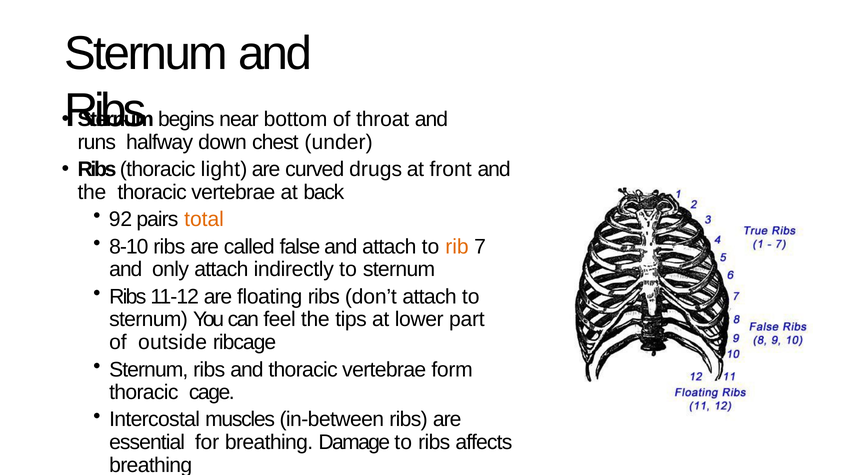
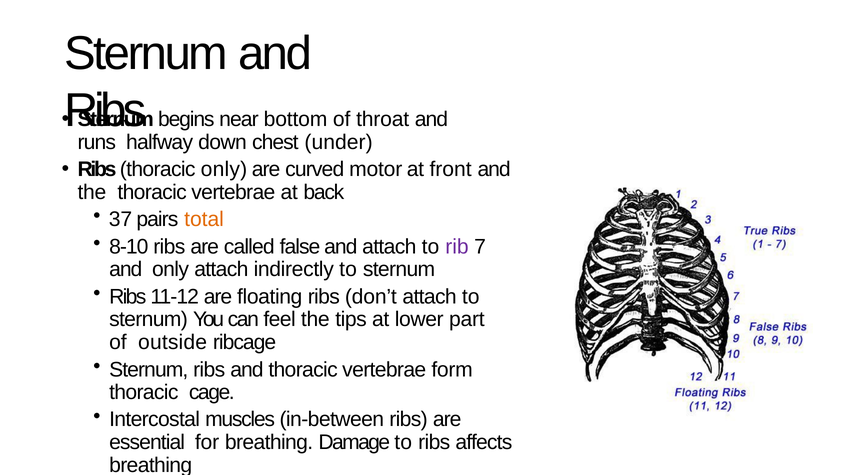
thoracic light: light -> only
drugs: drugs -> motor
92: 92 -> 37
rib colour: orange -> purple
